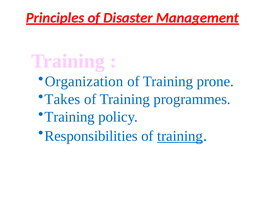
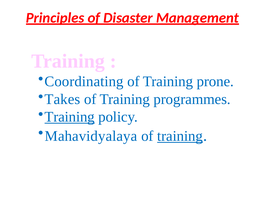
Organization: Organization -> Coordinating
Training at (70, 117) underline: none -> present
Responsibilities: Responsibilities -> Mahavidyalaya
